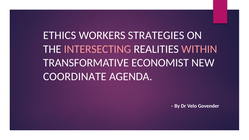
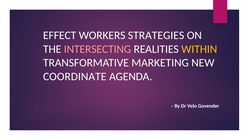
ETHICS: ETHICS -> EFFECT
WITHIN colour: pink -> yellow
ECONOMIST: ECONOMIST -> MARKETING
